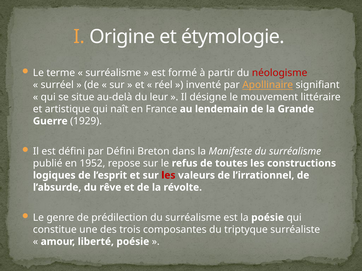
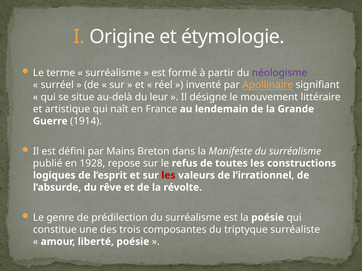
néologisme colour: red -> purple
1929: 1929 -> 1914
par Défini: Défini -> Mains
1952: 1952 -> 1928
